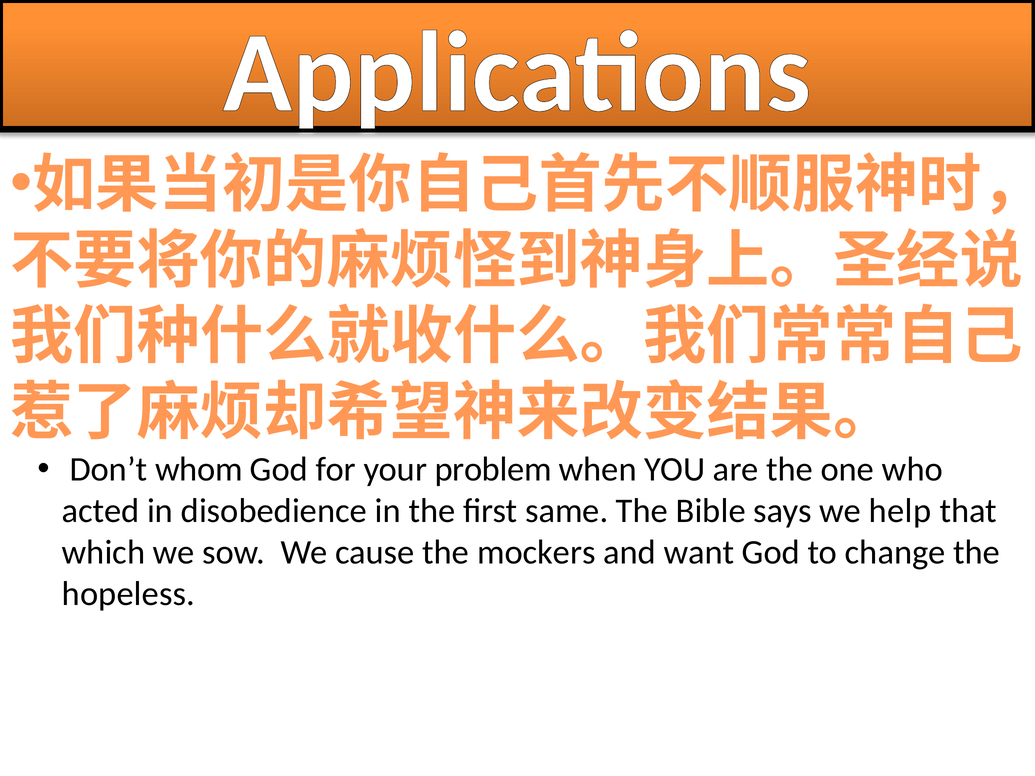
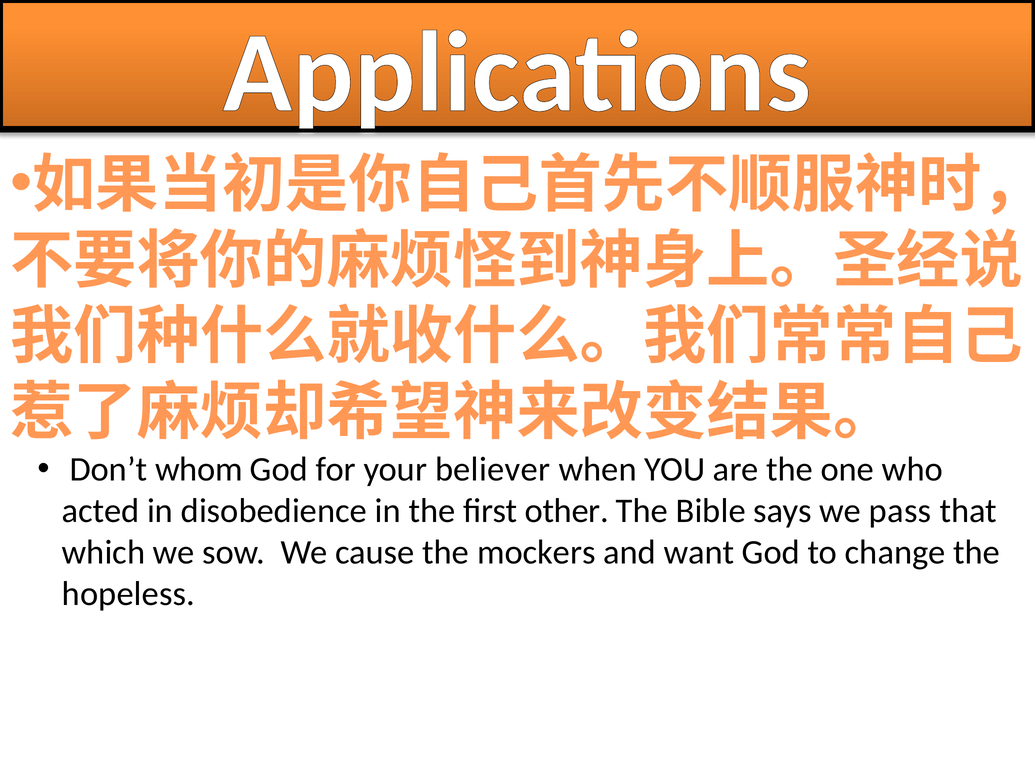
problem: problem -> believer
same: same -> other
help: help -> pass
